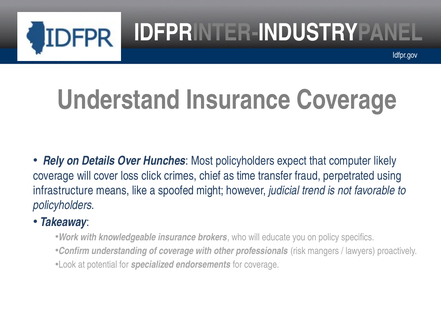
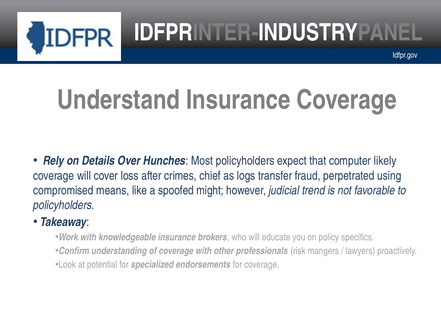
click: click -> after
time: time -> logs
infrastructure: infrastructure -> compromised
